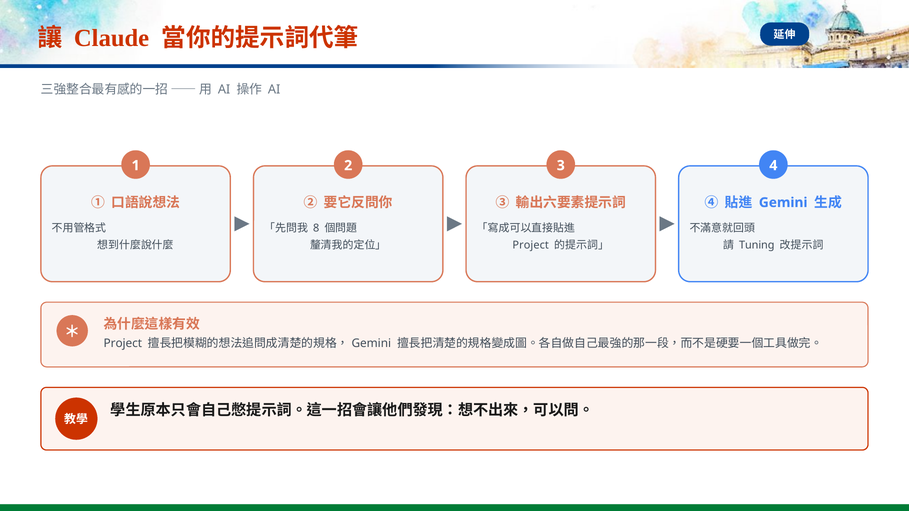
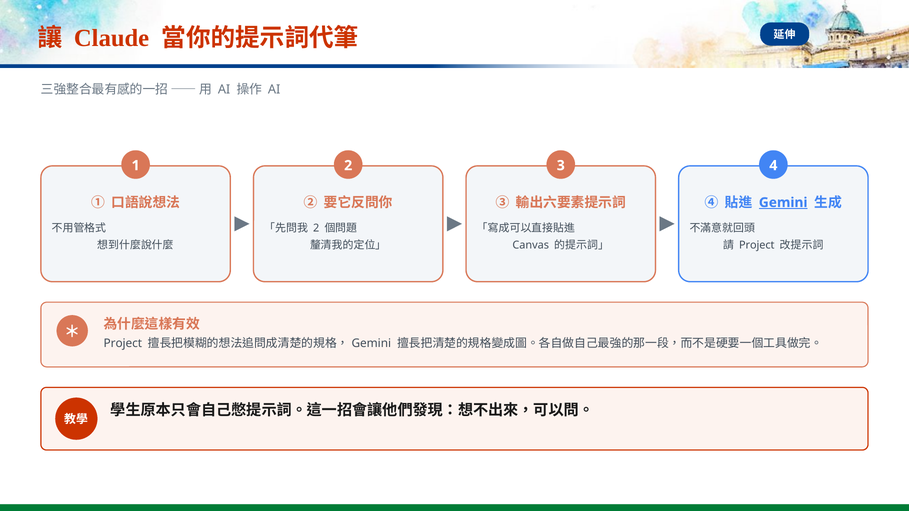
Gemini underline: none -> present
8 at (316, 228): 8 -> 2
Tuning at (757, 245): Tuning -> Project
Project at (531, 245): Project -> Canvas
